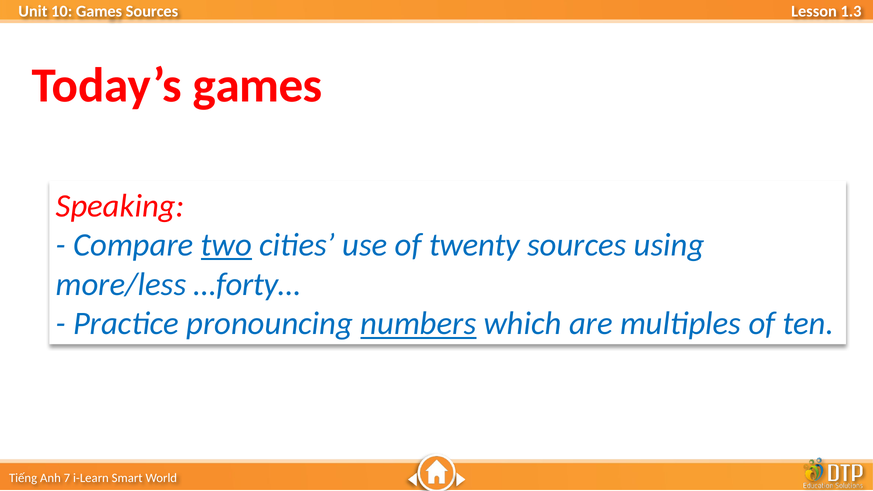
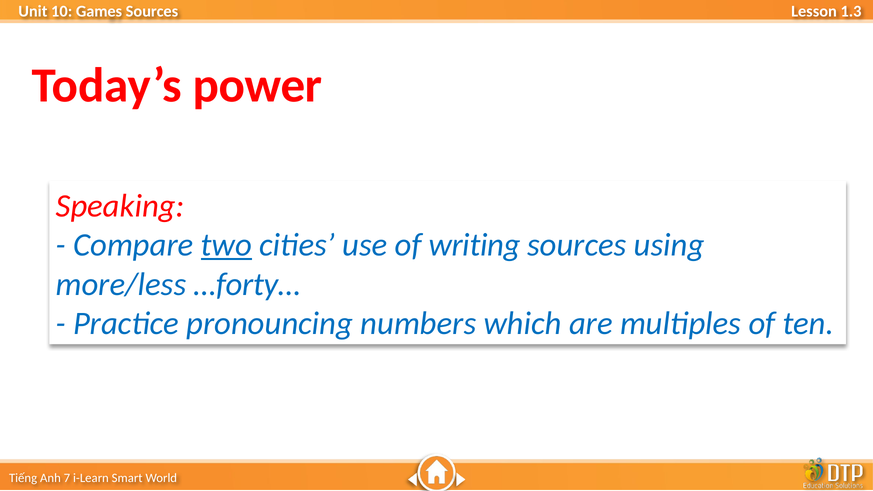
Today’s games: games -> power
twenty: twenty -> writing
numbers underline: present -> none
